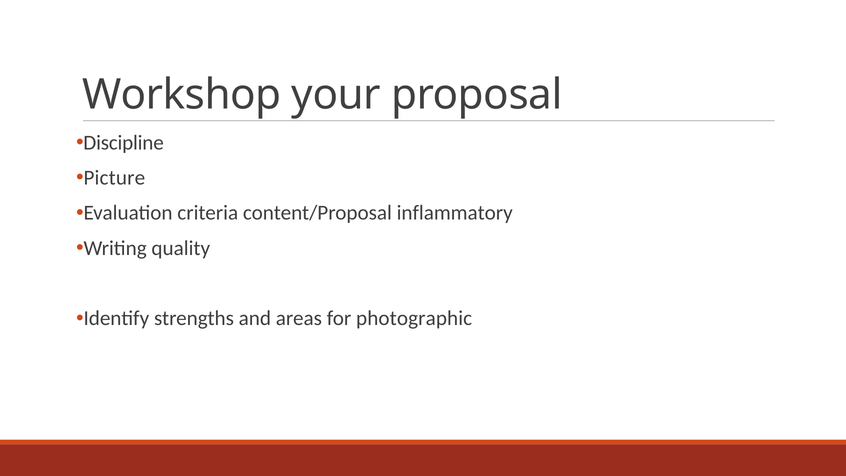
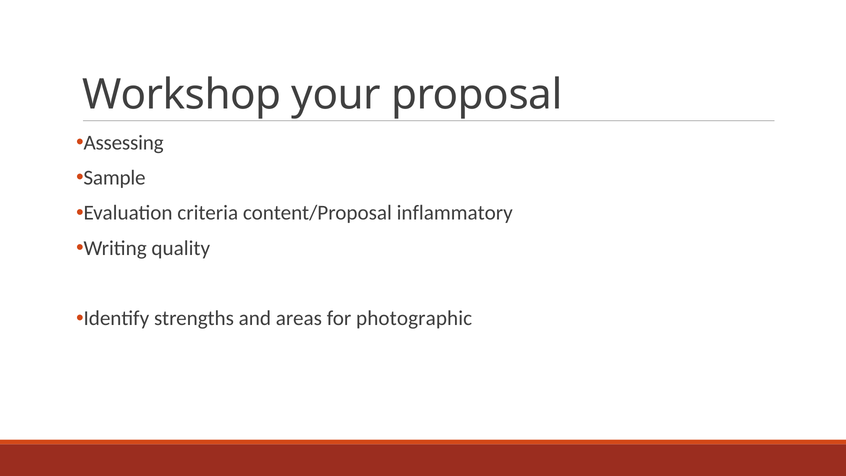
Discipline: Discipline -> Assessing
Picture: Picture -> Sample
